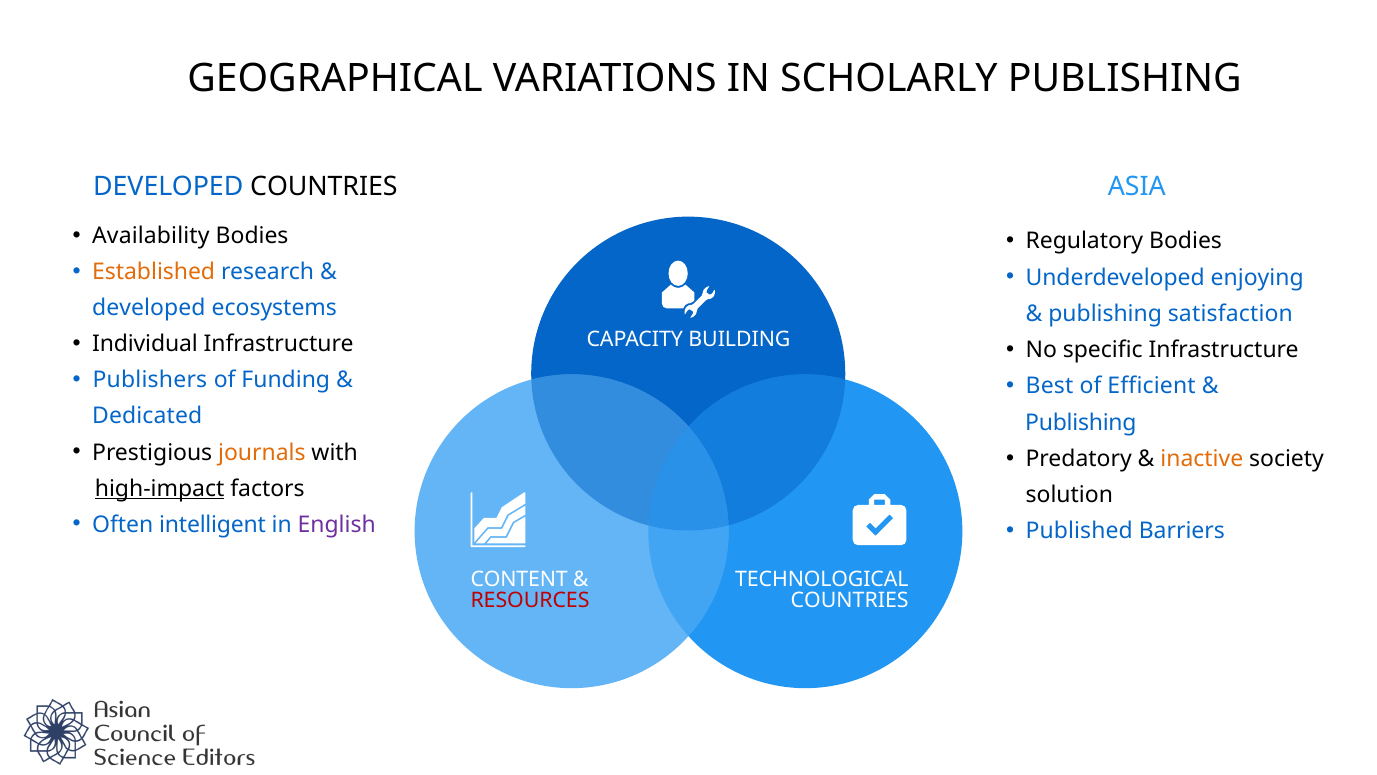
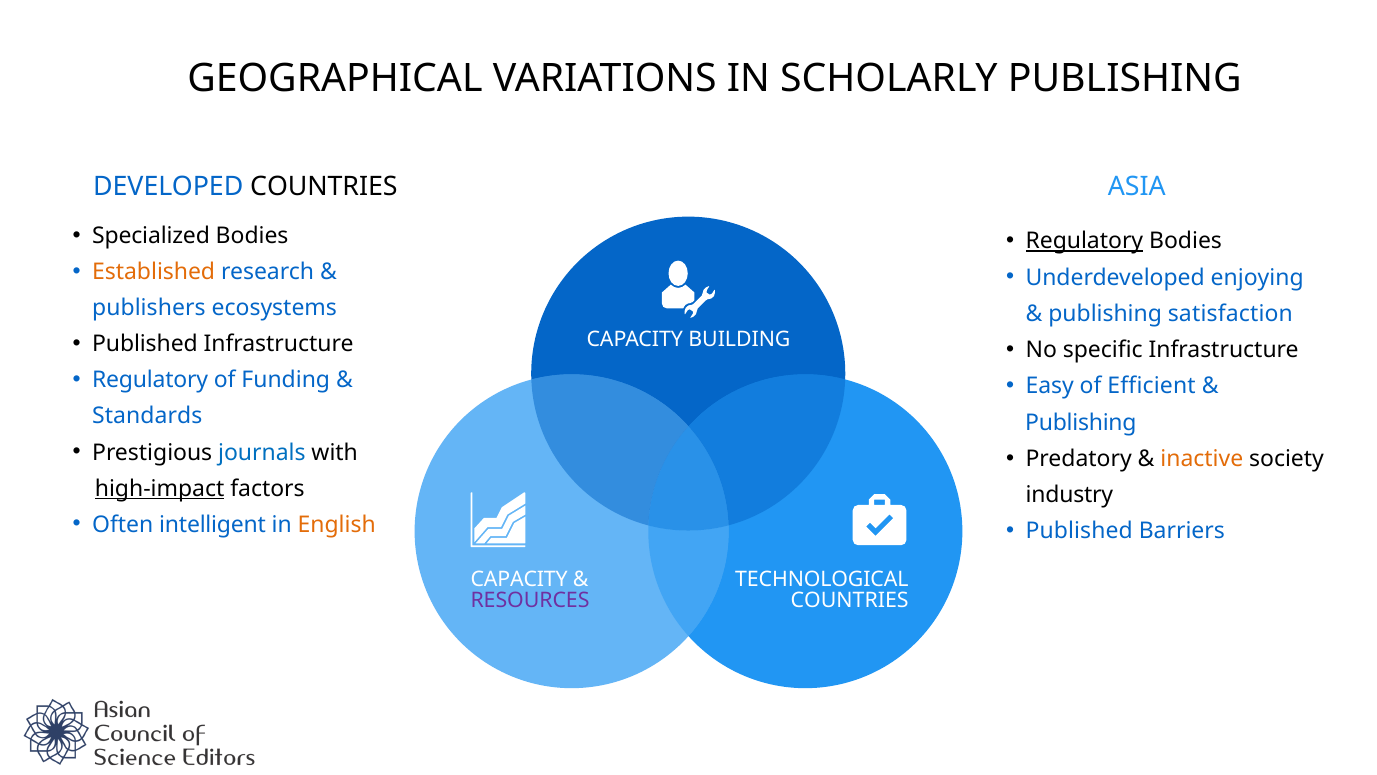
Availability: Availability -> Specialized
Regulatory at (1084, 241) underline: none -> present
developed at (149, 308): developed -> publishers
Individual at (145, 344): Individual -> Published
Publishers at (150, 380): Publishers -> Regulatory
Best: Best -> Easy
Dedicated: Dedicated -> Standards
journals colour: orange -> blue
solution: solution -> industry
English colour: purple -> orange
CONTENT at (519, 579): CONTENT -> CAPACITY
RESOURCES colour: red -> purple
